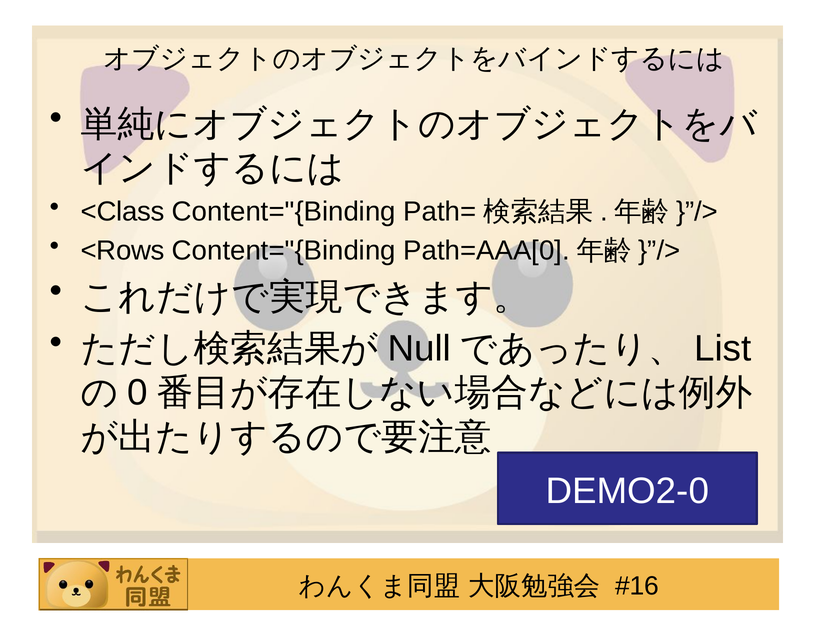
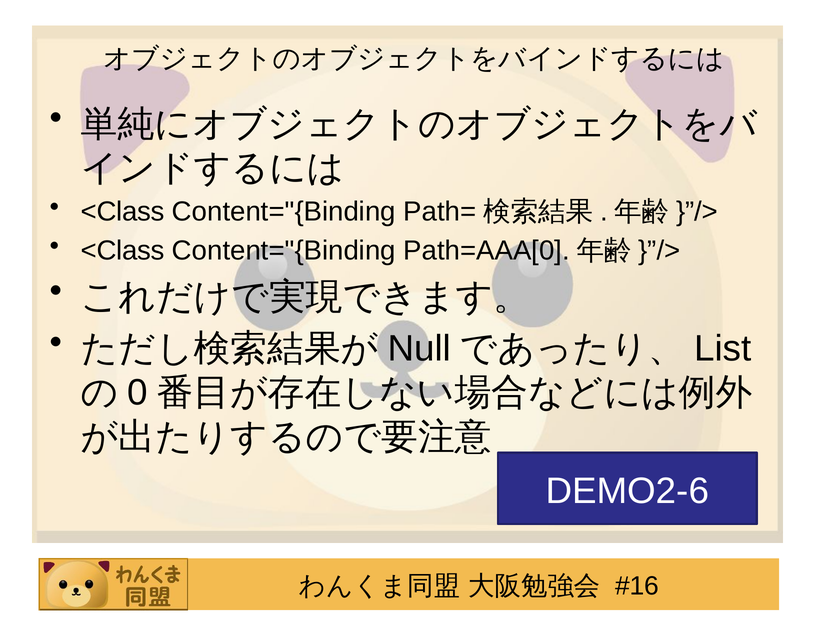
<Rows at (123, 250): <Rows -> <Class
DEMO2-0: DEMO2-0 -> DEMO2-6
